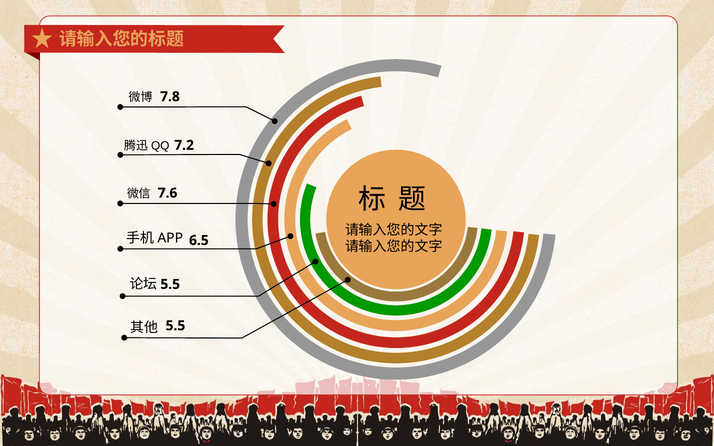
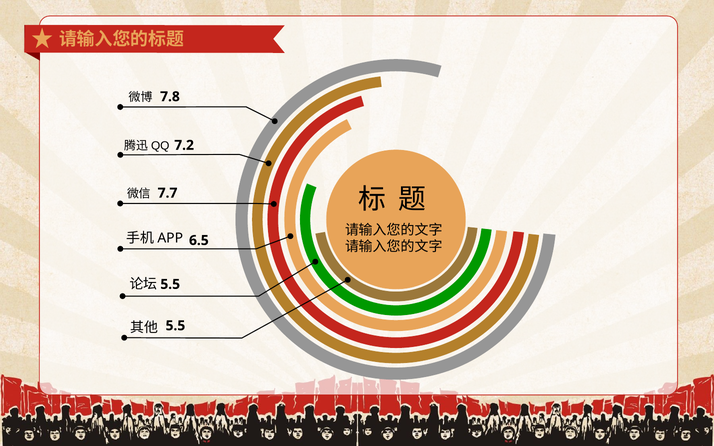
7.6: 7.6 -> 7.7
